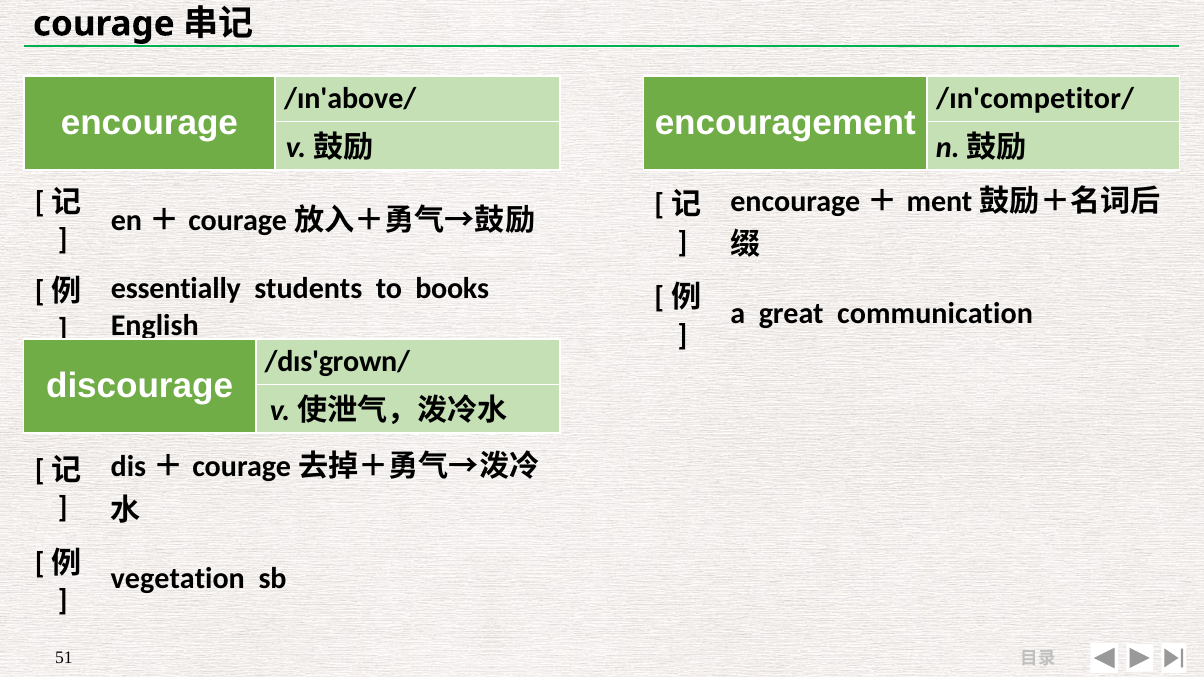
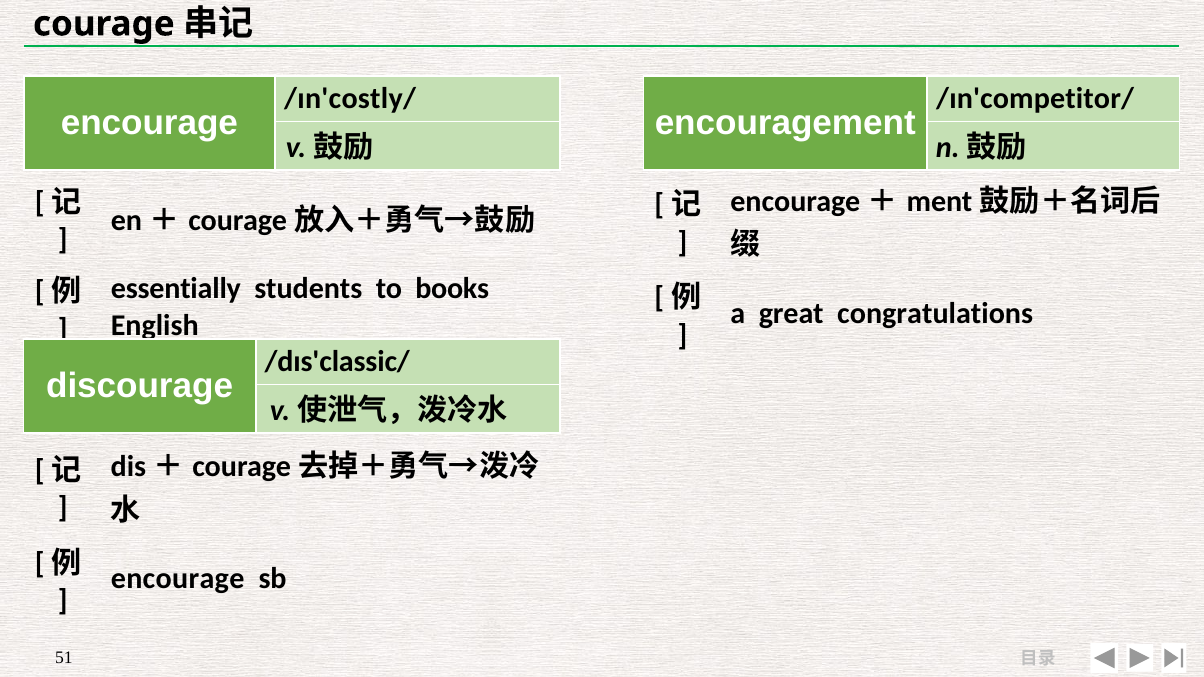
/ɪn'above/: /ɪn'above/ -> /ɪn'costly/
communication: communication -> congratulations
/dɪs'grown/: /dɪs'grown/ -> /dɪs'classic/
vegetation at (178, 579): vegetation -> encourage
